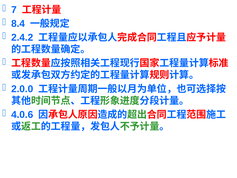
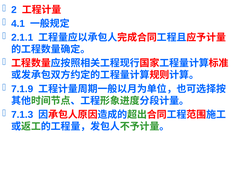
7: 7 -> 2
8.4: 8.4 -> 4.1
2.4.2: 2.4.2 -> 2.1.1
2.0.0: 2.0.0 -> 7.1.9
4.0.6: 4.0.6 -> 7.1.3
